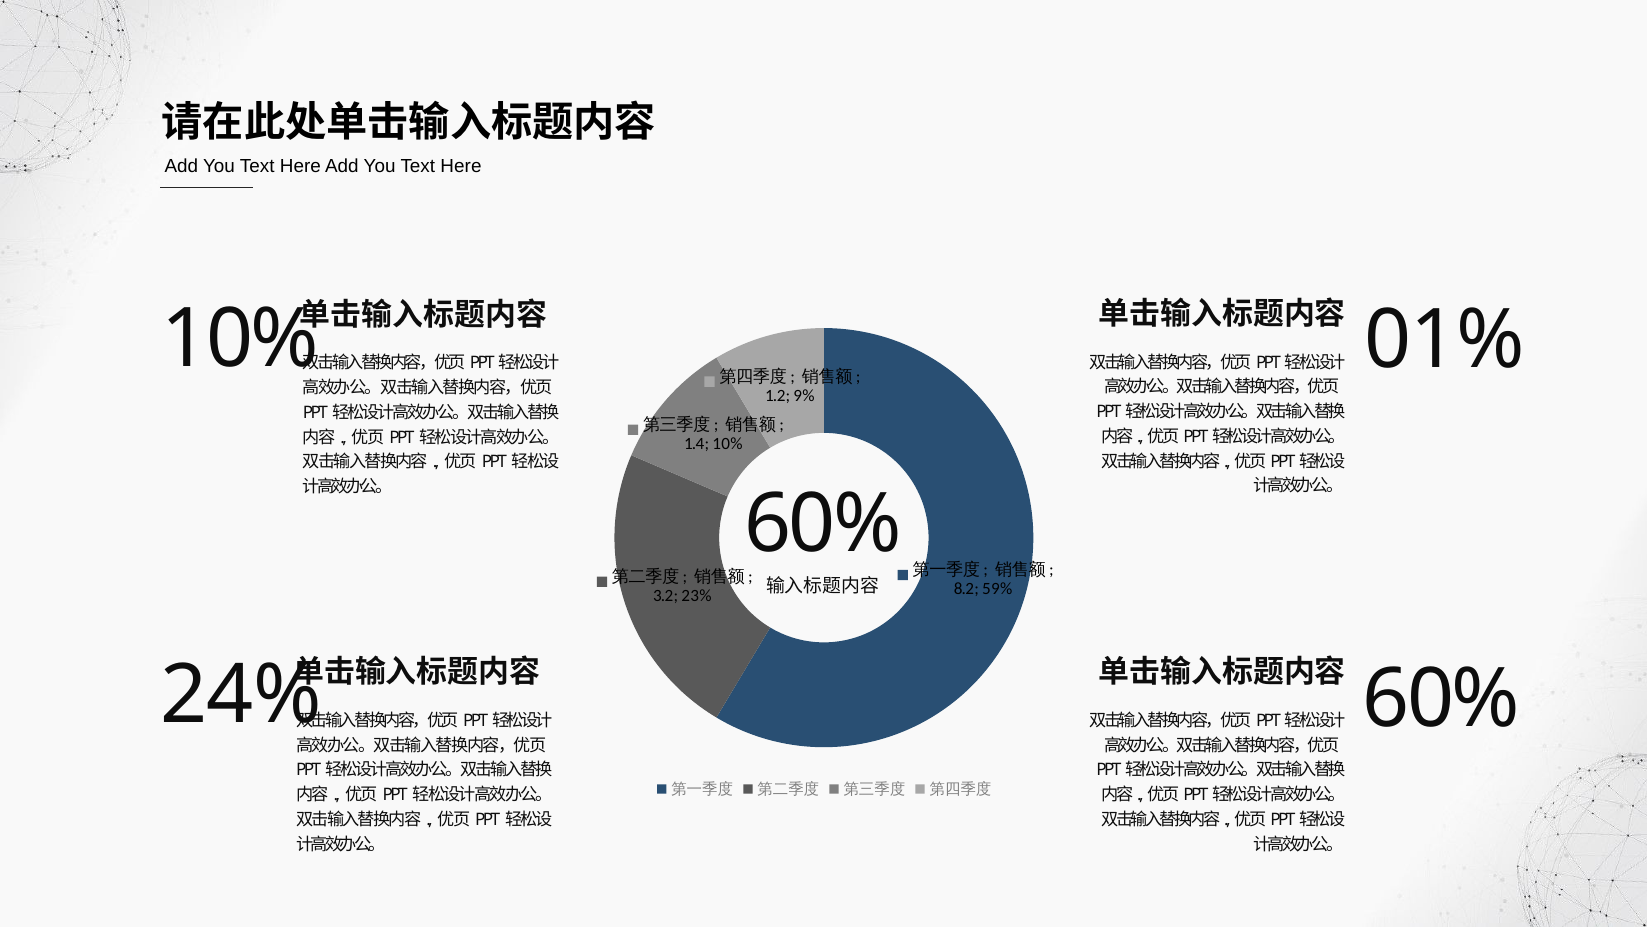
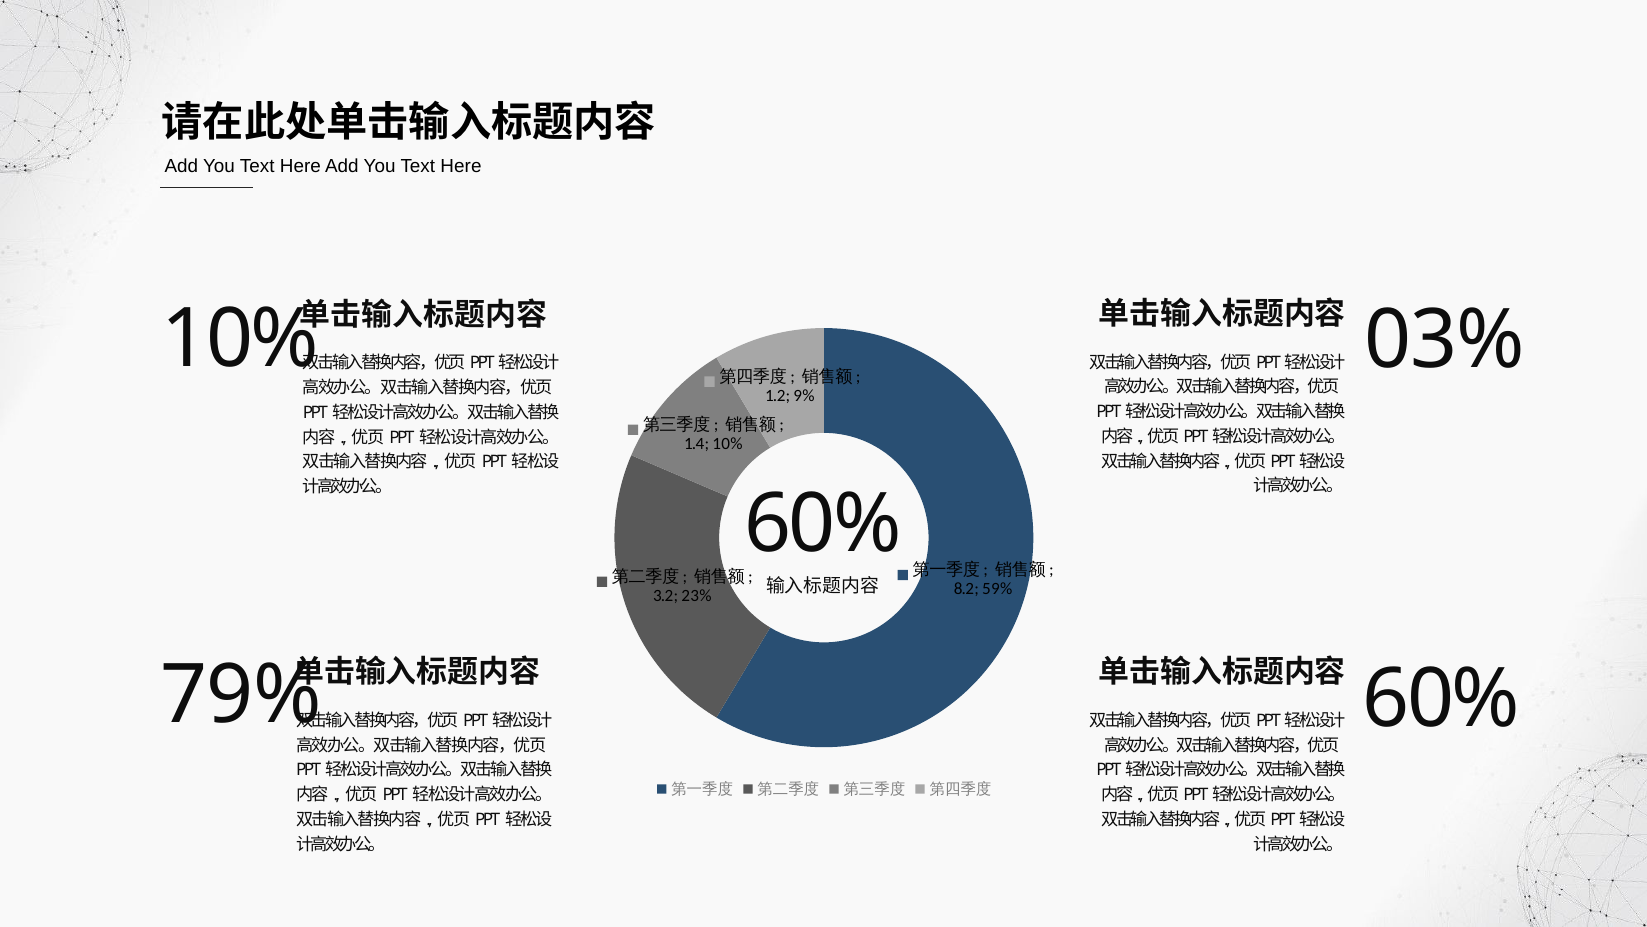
01%: 01% -> 03%
24%: 24% -> 79%
